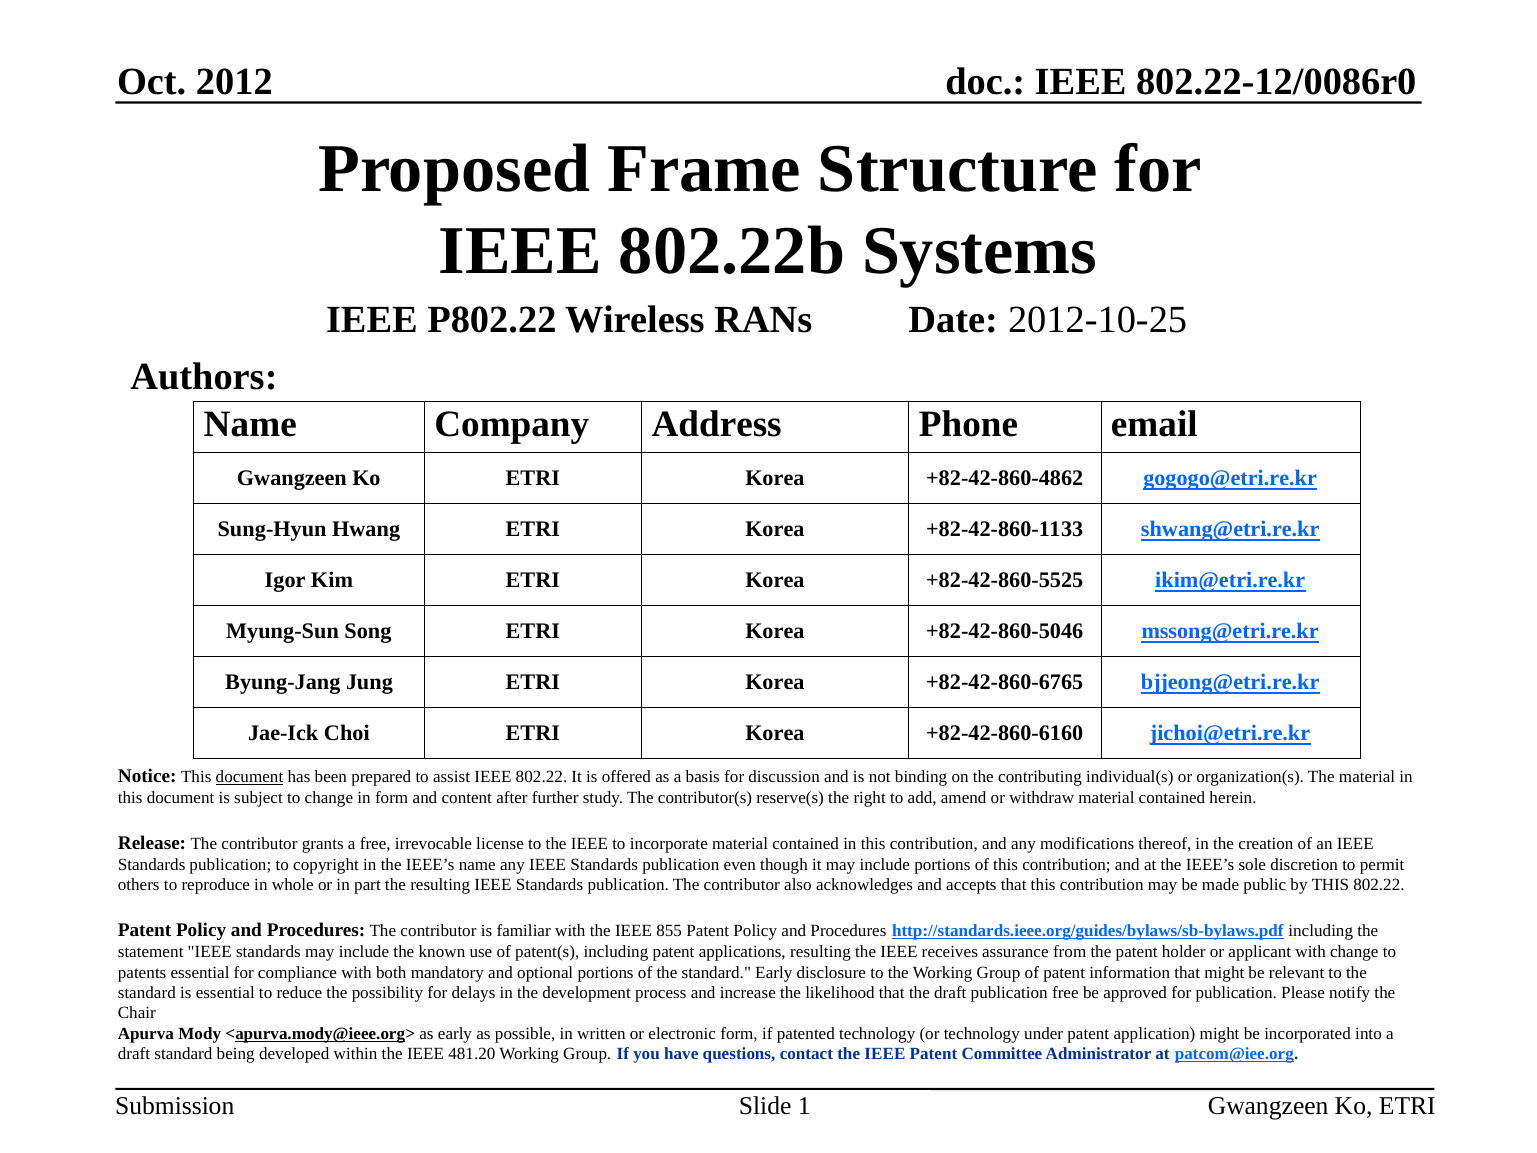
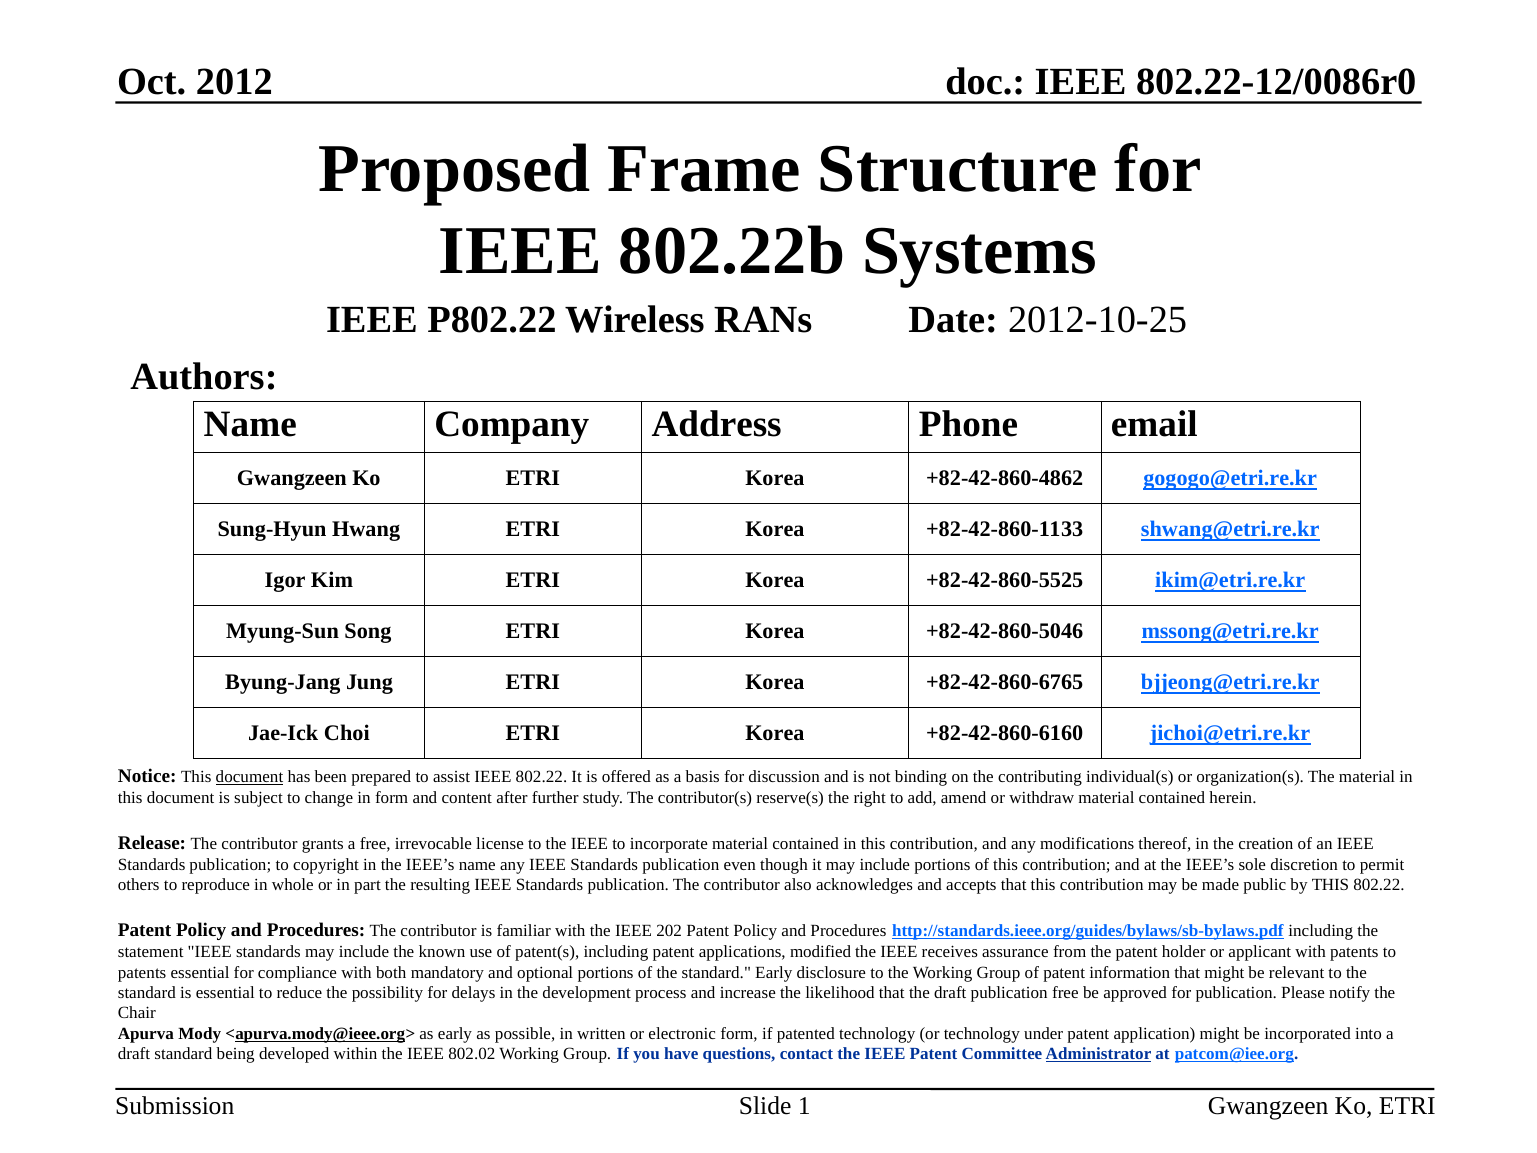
855: 855 -> 202
applications resulting: resulting -> modified
with change: change -> patents
481.20: 481.20 -> 802.02
Administrator underline: none -> present
